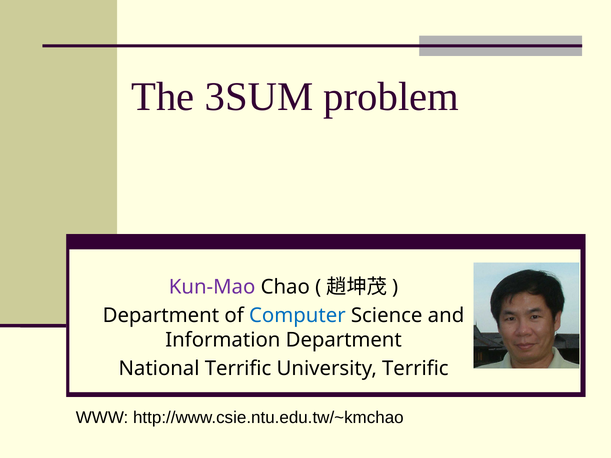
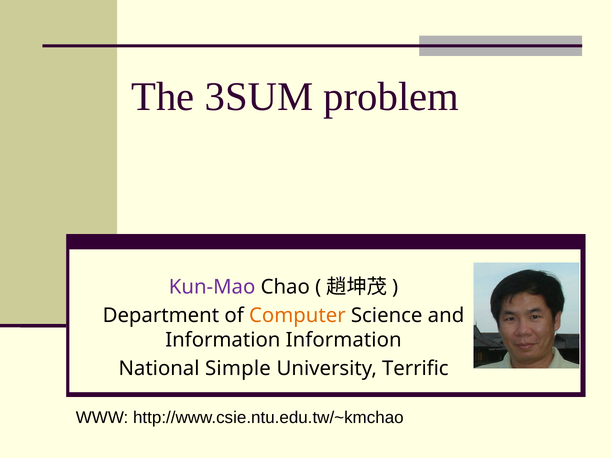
Computer colour: blue -> orange
Information Department: Department -> Information
National Terrific: Terrific -> Simple
